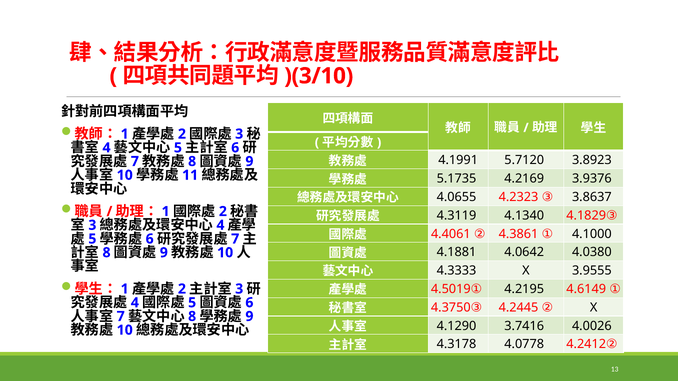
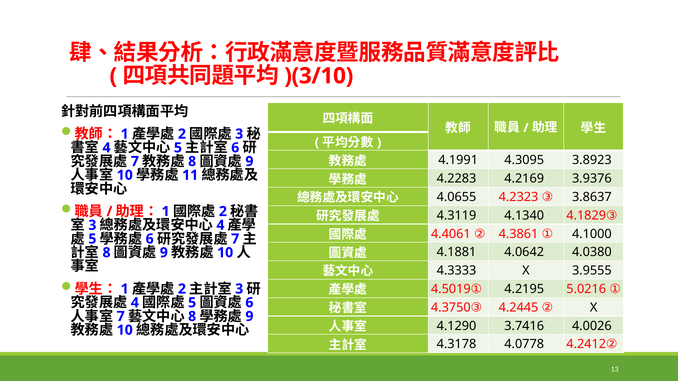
5.7120: 5.7120 -> 4.3095
5.1735: 5.1735 -> 4.2283
4.6149: 4.6149 -> 5.0216
